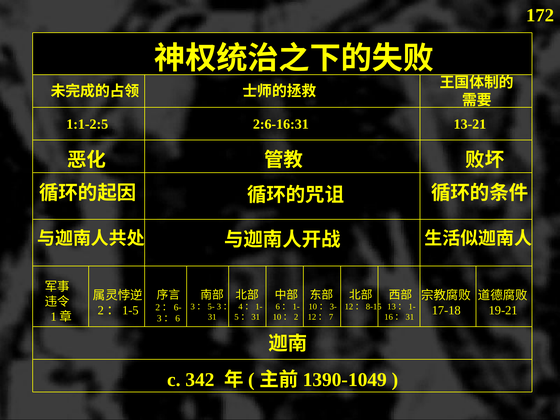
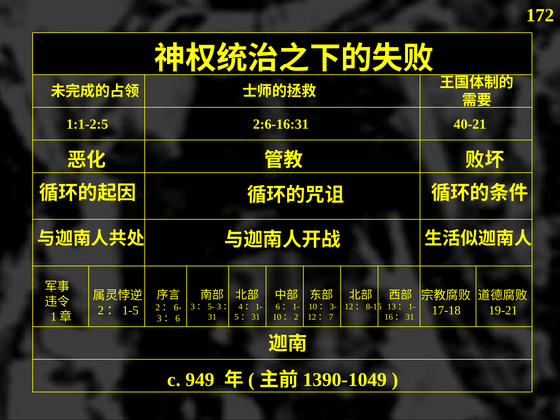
13-21: 13-21 -> 40-21
342: 342 -> 949
